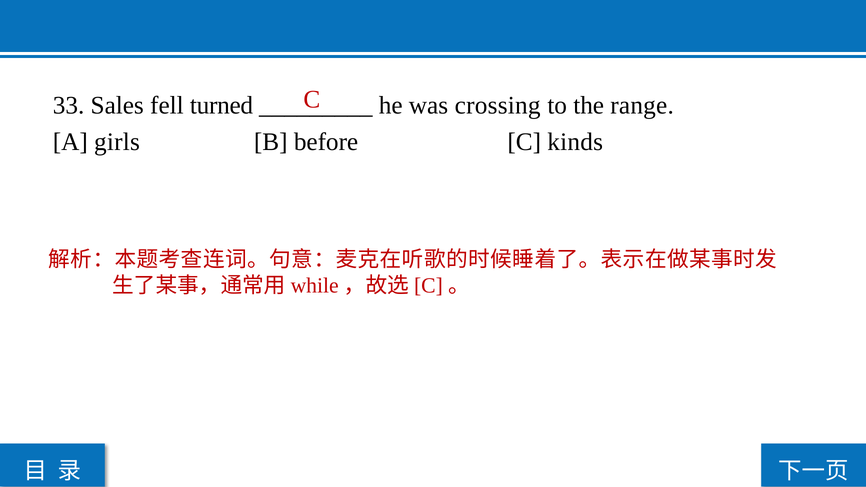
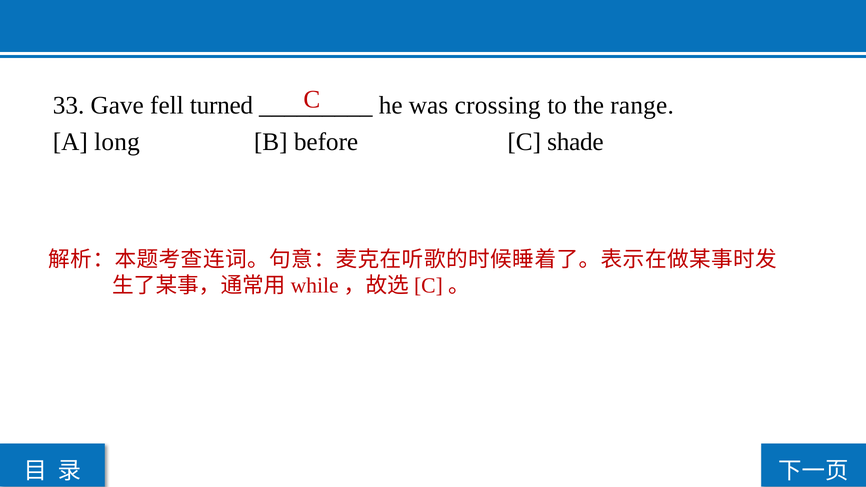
Sales: Sales -> Gave
girls: girls -> long
kinds: kinds -> shade
